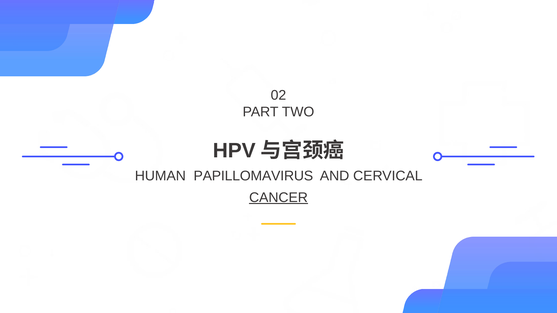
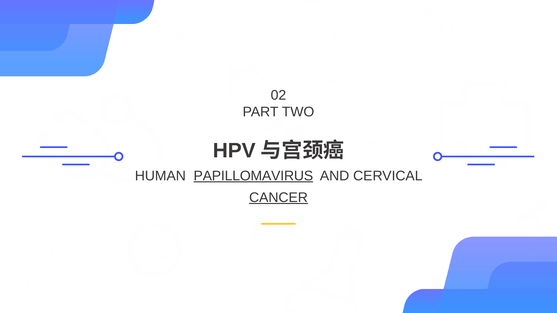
PAPILLOMAVIRUS underline: none -> present
